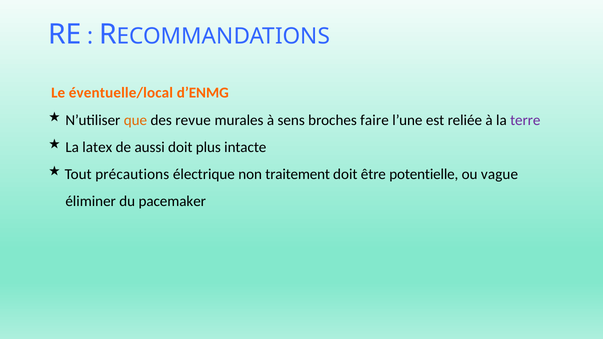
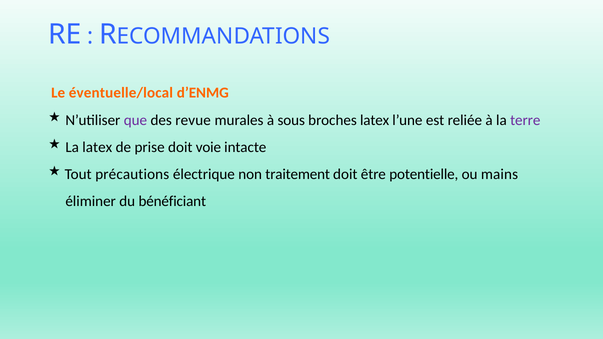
que colour: orange -> purple
sens: sens -> sous
broches faire: faire -> latex
aussi: aussi -> prise
plus: plus -> voie
vague: vague -> mains
pacemaker: pacemaker -> bénéficiant
